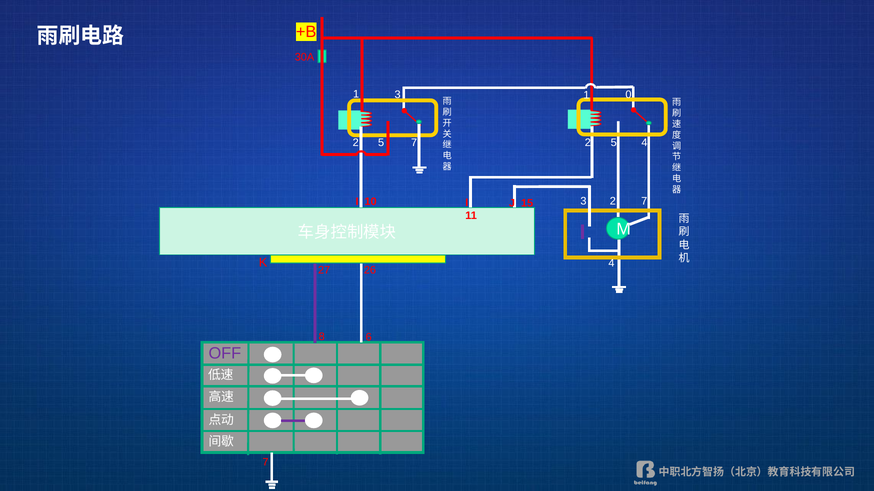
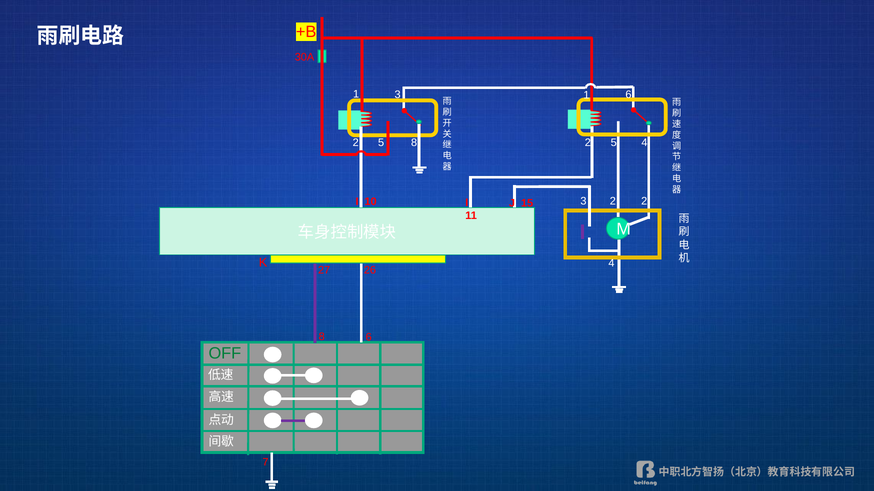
1 0: 0 -> 6
7 at (414, 143): 7 -> 8
3 2 7: 7 -> 2
OFF colour: purple -> green
